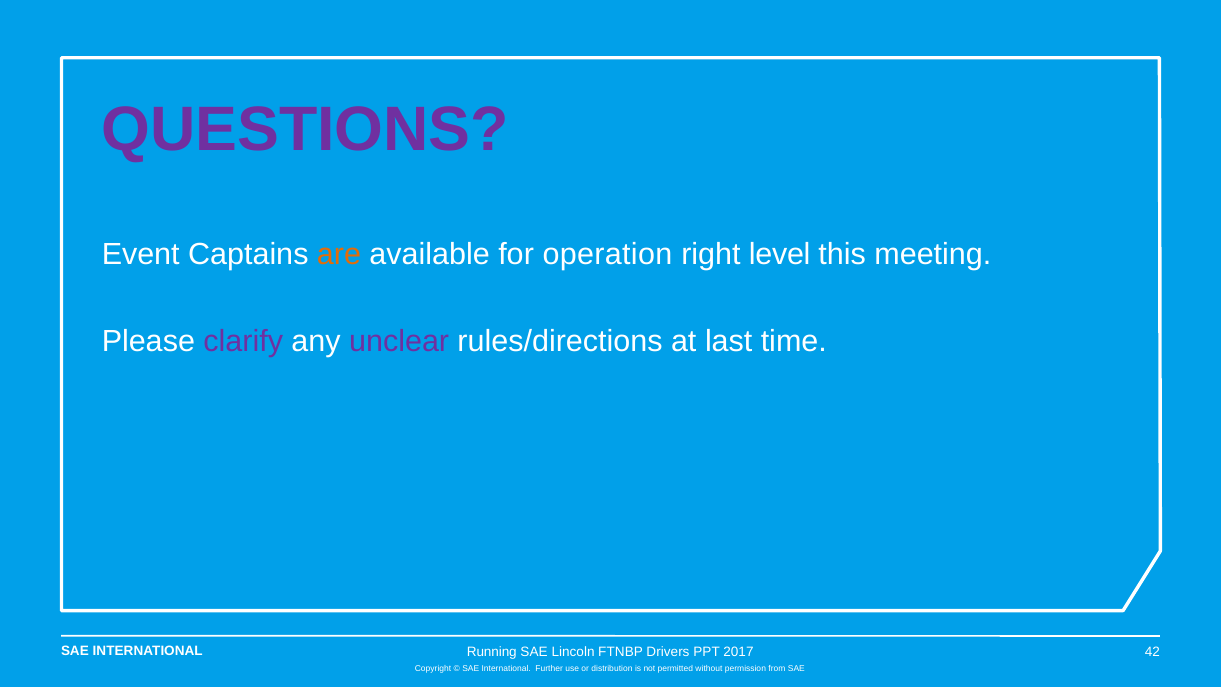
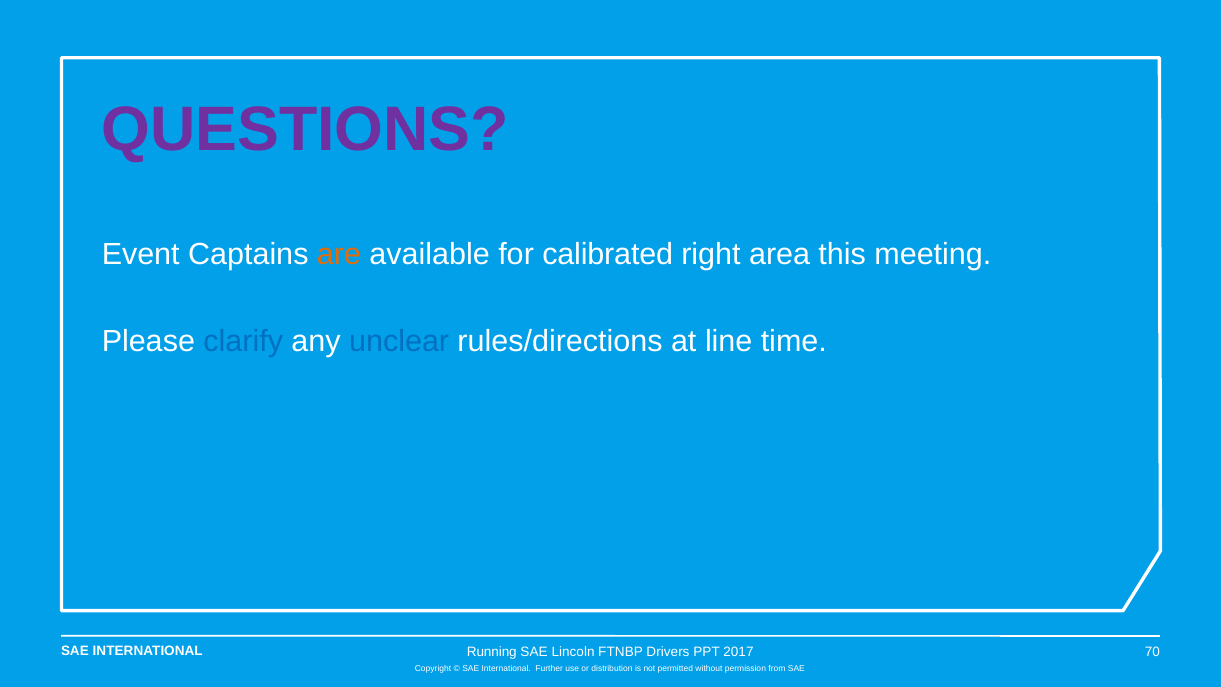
operation: operation -> calibrated
level: level -> area
clarify colour: purple -> blue
unclear colour: purple -> blue
last: last -> line
42: 42 -> 70
